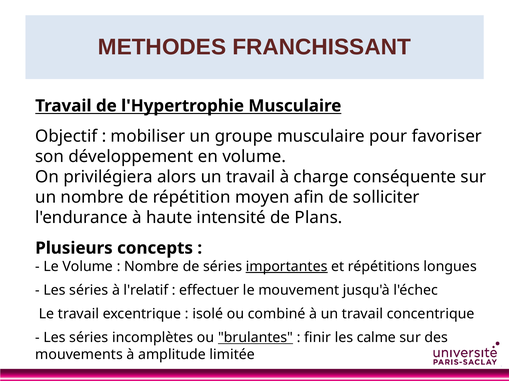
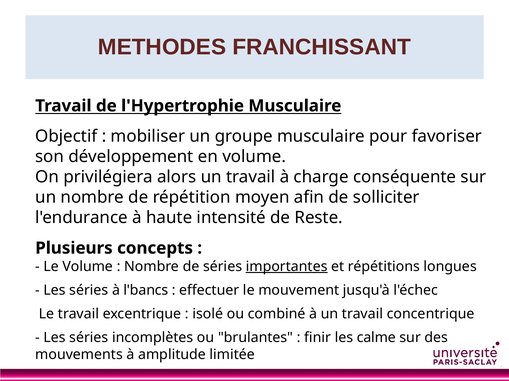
Plans: Plans -> Reste
l'relatif: l'relatif -> l'bancs
brulantes underline: present -> none
